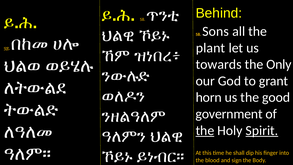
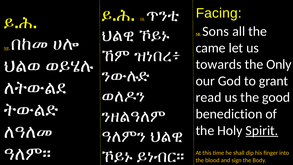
Behind: Behind -> Facing
plant: plant -> came
horn: horn -> read
government: government -> benediction
the at (205, 130) underline: present -> none
